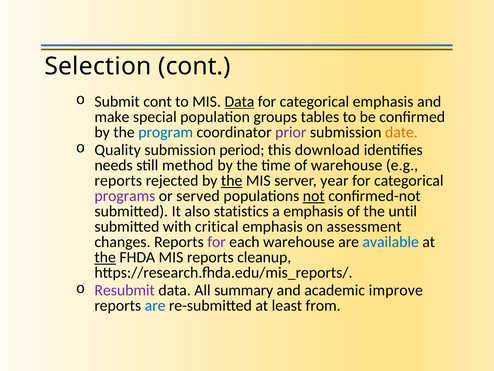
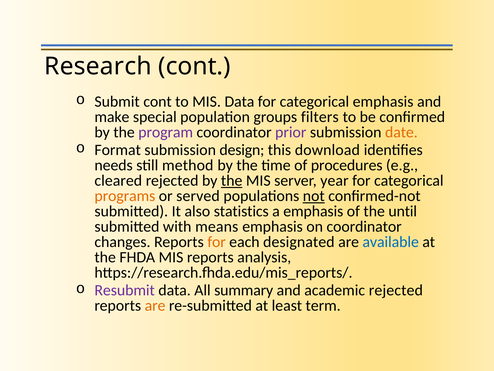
Selection: Selection -> Research
Data at (239, 101) underline: present -> none
tables: tables -> filters
program colour: blue -> purple
Quality: Quality -> Format
period: period -> design
of warehouse: warehouse -> procedures
reports at (118, 180): reports -> cleared
programs colour: purple -> orange
critical: critical -> means
on assessment: assessment -> coordinator
for at (217, 242) colour: purple -> orange
each warehouse: warehouse -> designated
the at (105, 257) underline: present -> none
cleanup: cleanup -> analysis
academic improve: improve -> rejected
are at (155, 305) colour: blue -> orange
from: from -> term
